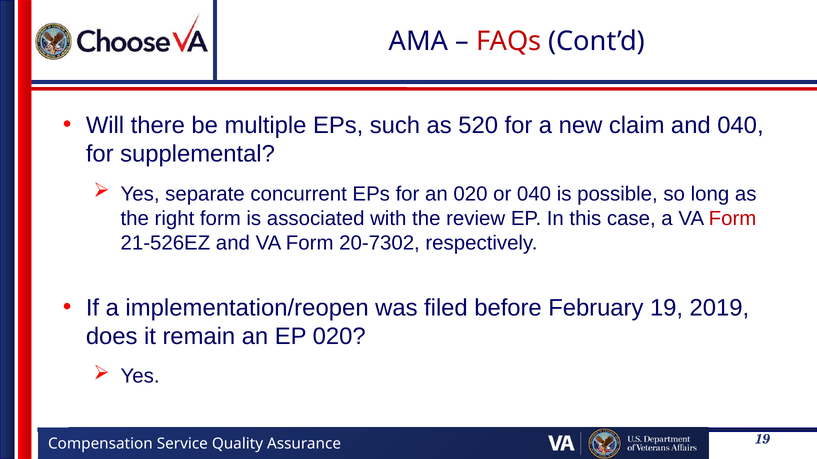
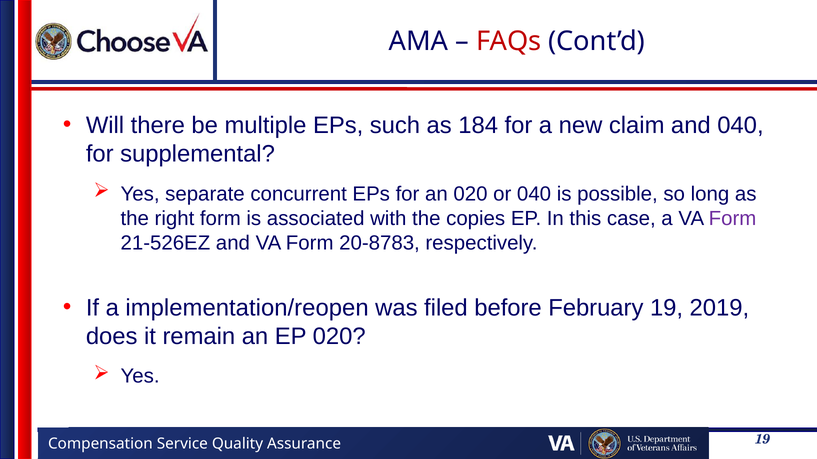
520: 520 -> 184
review: review -> copies
Form at (733, 219) colour: red -> purple
20-7302: 20-7302 -> 20-8783
